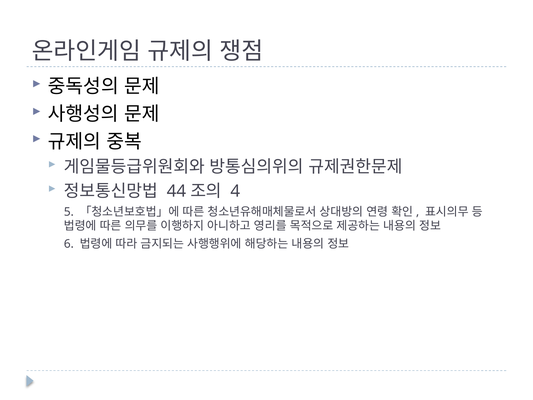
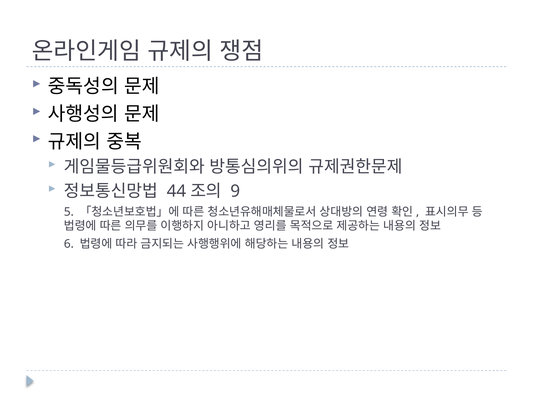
4: 4 -> 9
